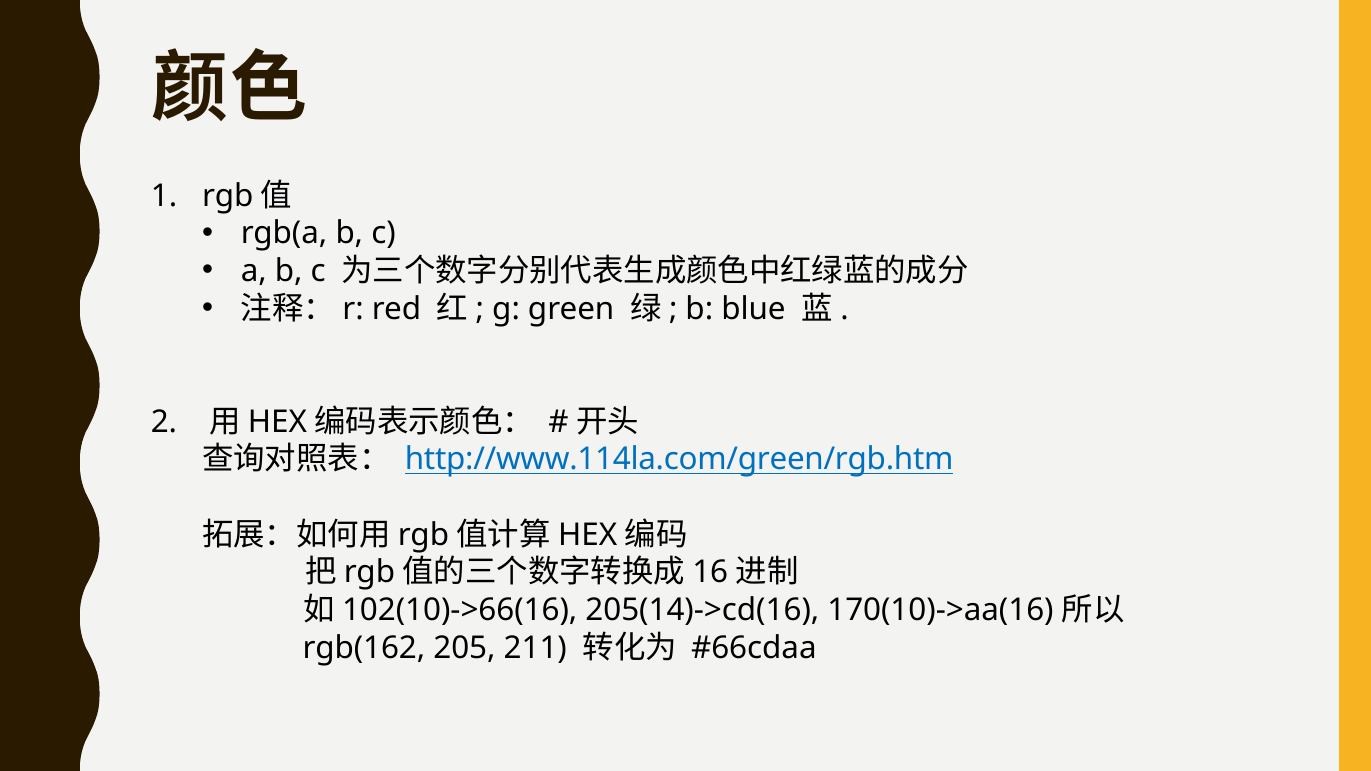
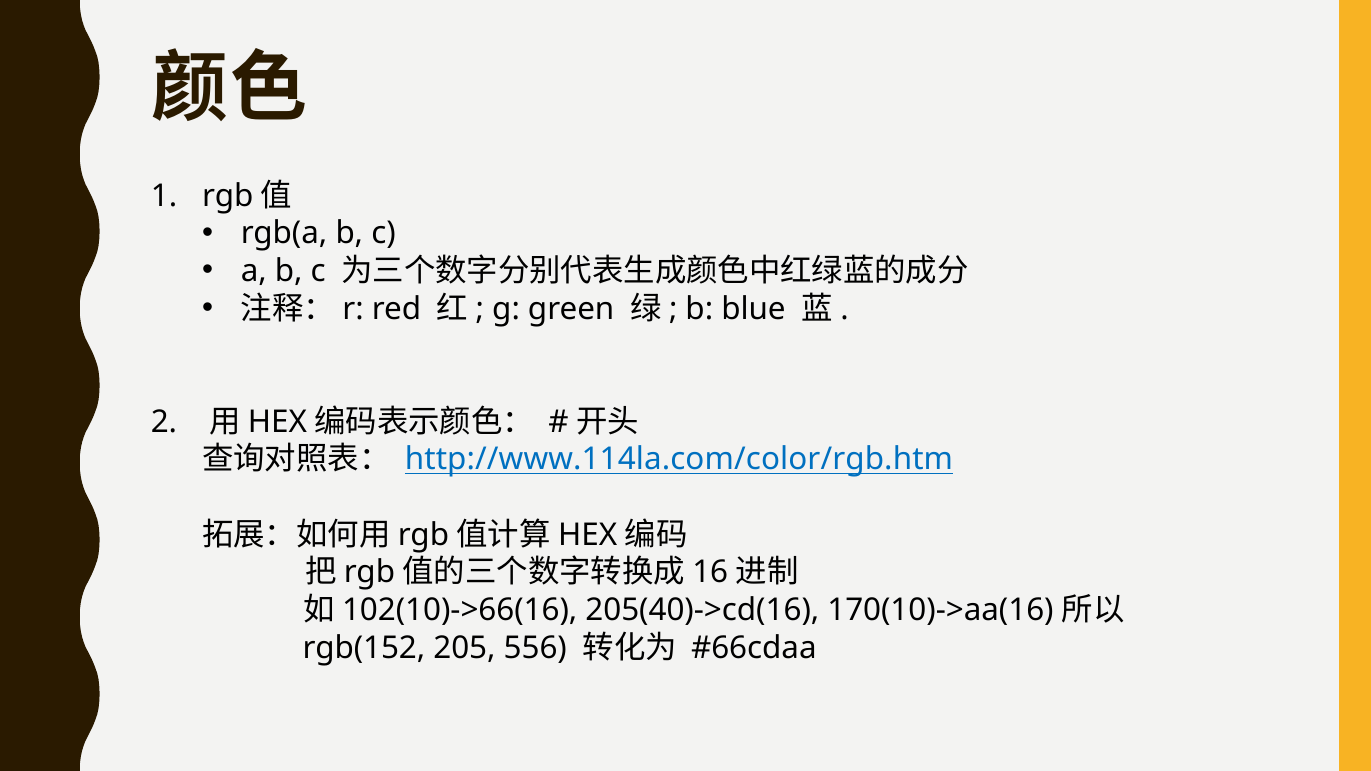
http://www.114la.com/green/rgb.htm: http://www.114la.com/green/rgb.htm -> http://www.114la.com/color/rgb.htm
205(14)->cd(16: 205(14)->cd(16 -> 205(40)->cd(16
rgb(162: rgb(162 -> rgb(152
211: 211 -> 556
